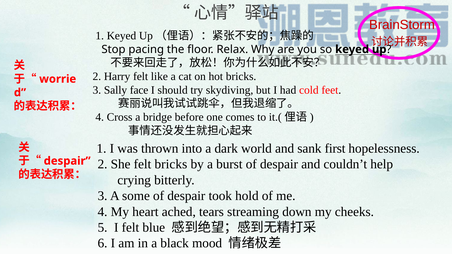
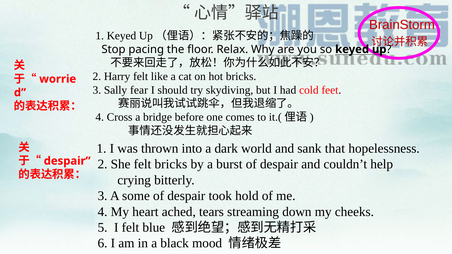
face: face -> fear
first: first -> that
